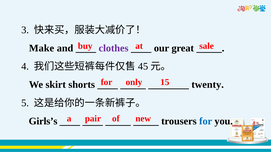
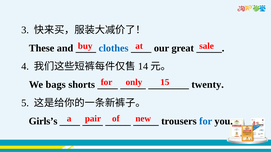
Make: Make -> These
clothes colour: purple -> blue
45: 45 -> 14
skirt: skirt -> bags
